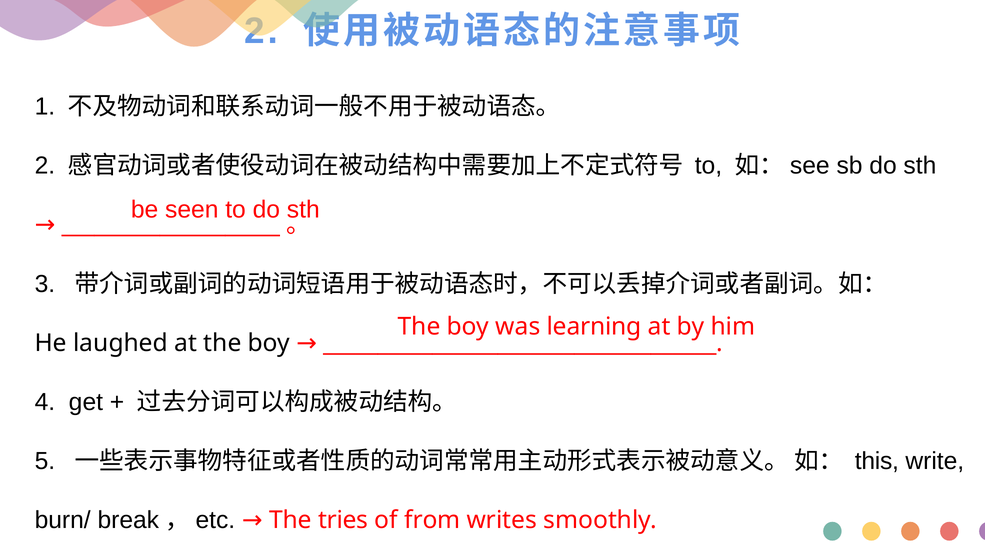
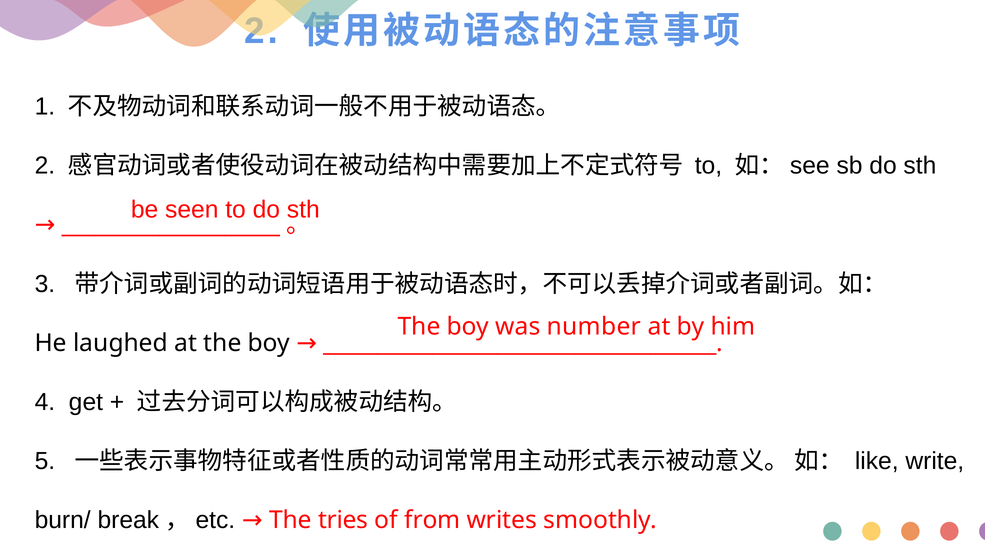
learning: learning -> number
this: this -> like
